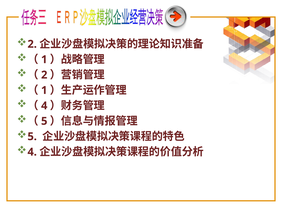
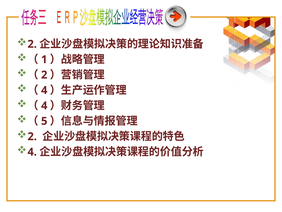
1 at (44, 90): 1 -> 4
5 at (32, 136): 5 -> 2
